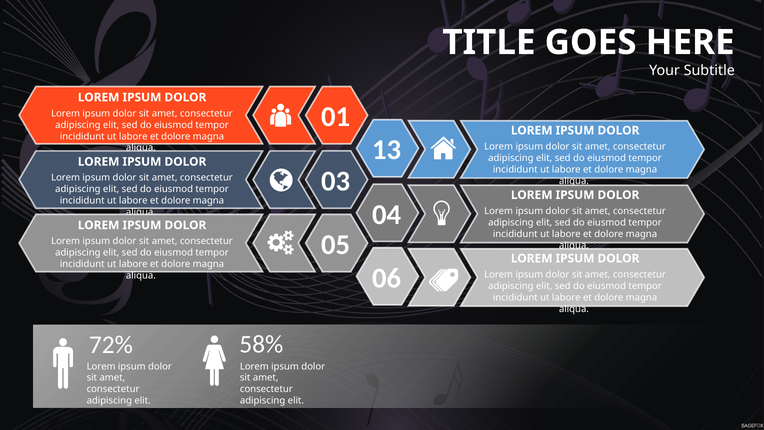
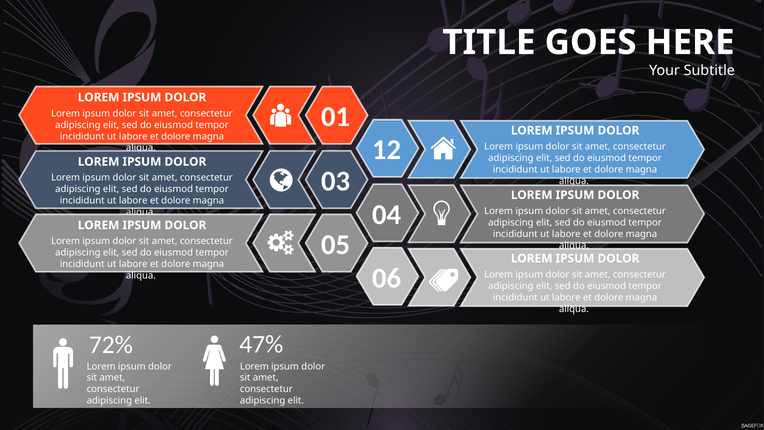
13: 13 -> 12
58%: 58% -> 47%
